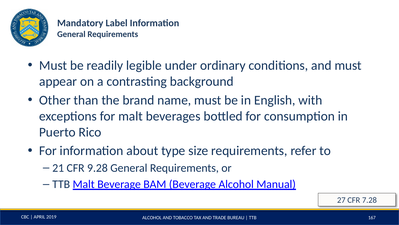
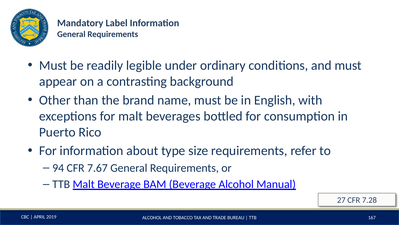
21: 21 -> 94
9.28: 9.28 -> 7.67
